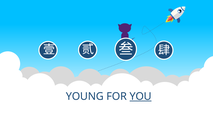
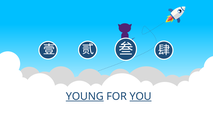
YOUNG underline: none -> present
